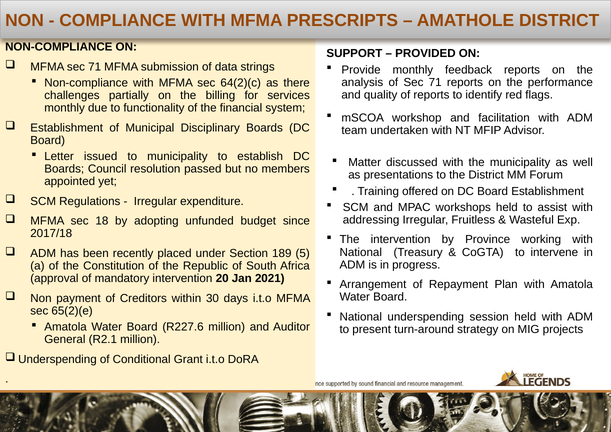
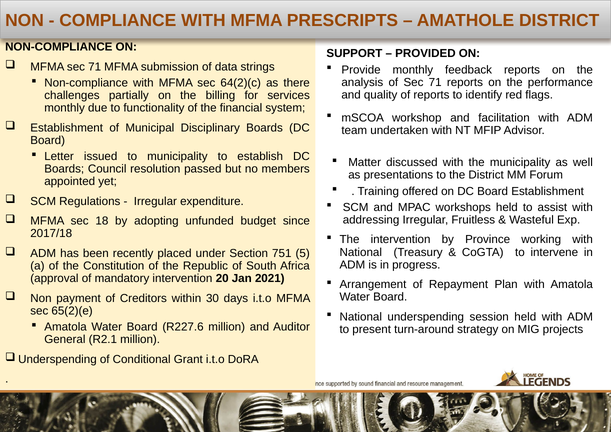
189: 189 -> 751
